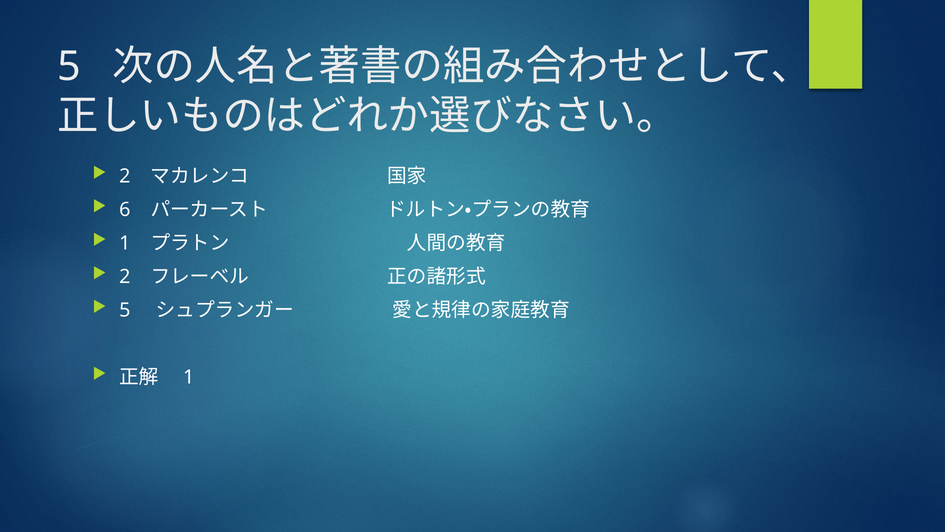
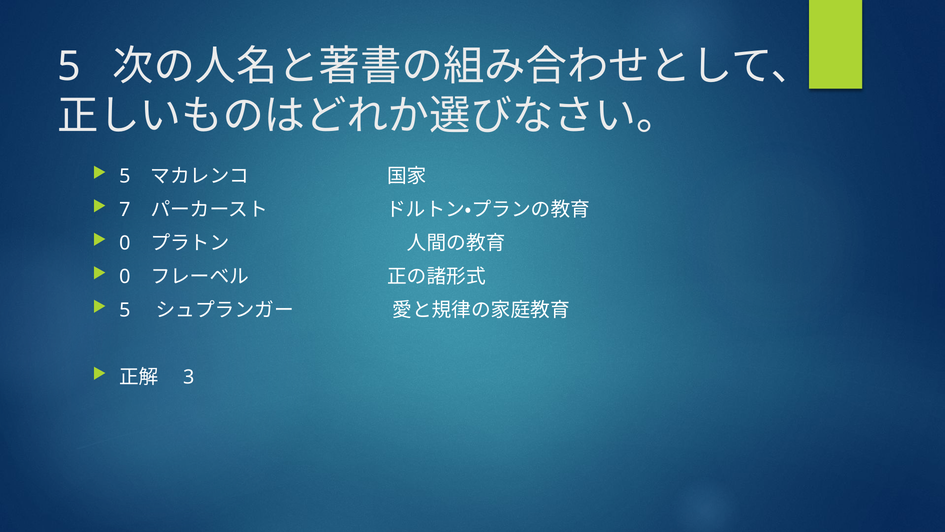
2 at (125, 176): 2 -> 5
6: 6 -> 7
1 at (125, 243): 1 -> 0
2 at (125, 276): 2 -> 0
1 at (189, 377): 1 -> 3
